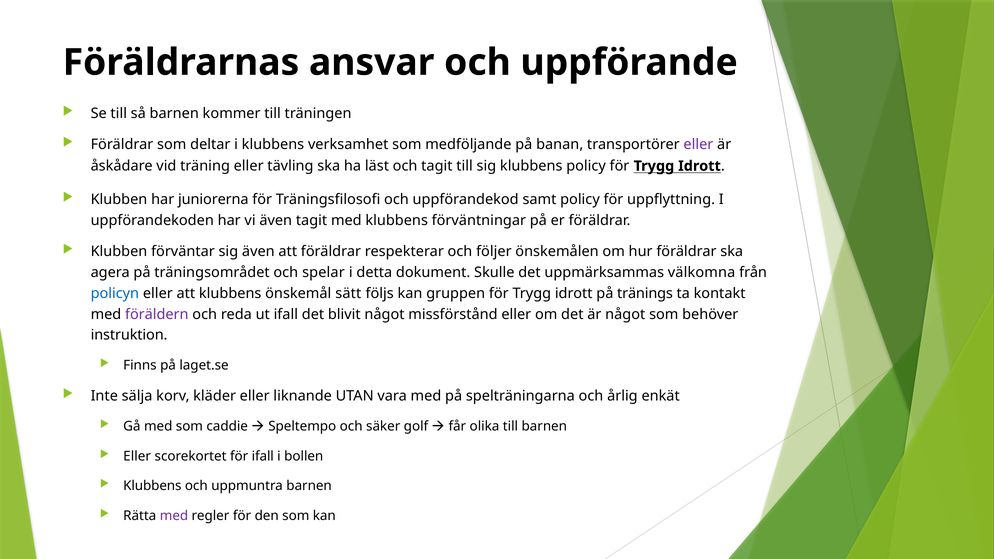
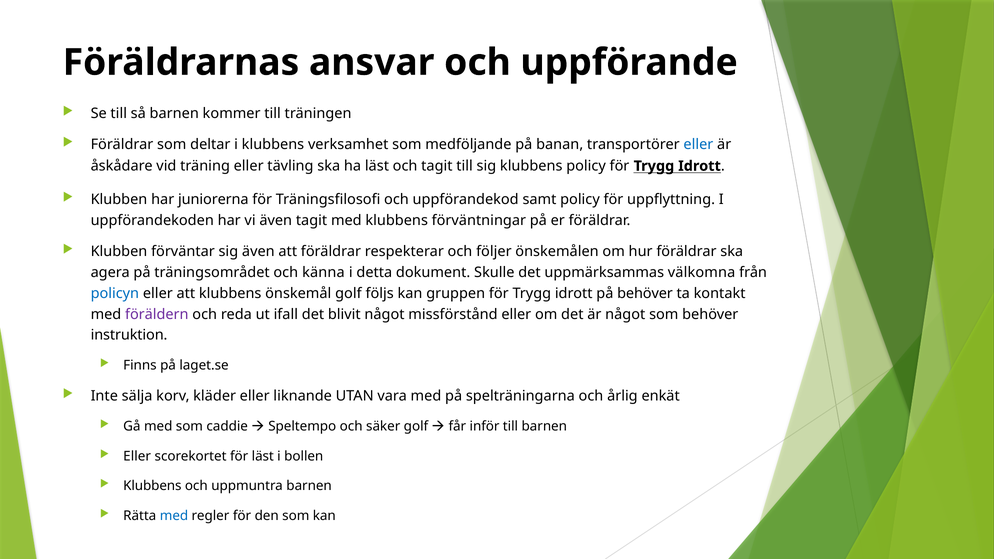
eller at (698, 145) colour: purple -> blue
spelar: spelar -> känna
önskemål sätt: sätt -> golf
på tränings: tränings -> behöver
olika: olika -> inför
för ifall: ifall -> läst
med at (174, 516) colour: purple -> blue
